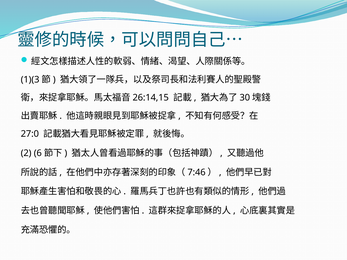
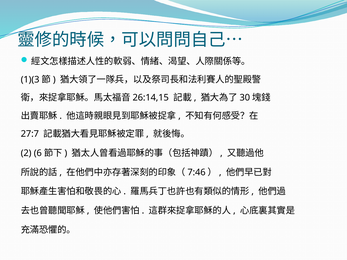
27:0: 27:0 -> 27:7
